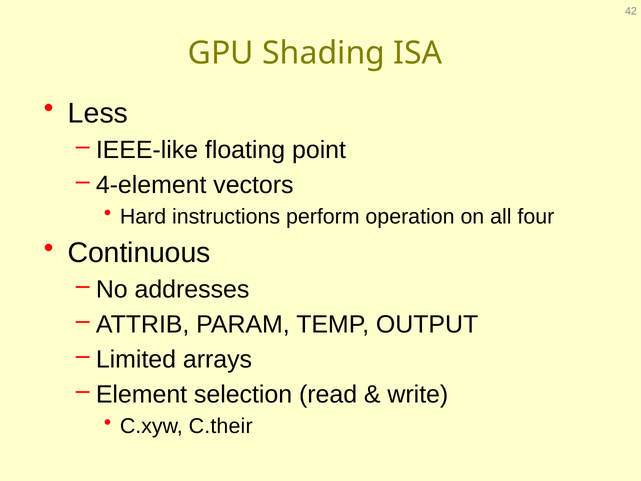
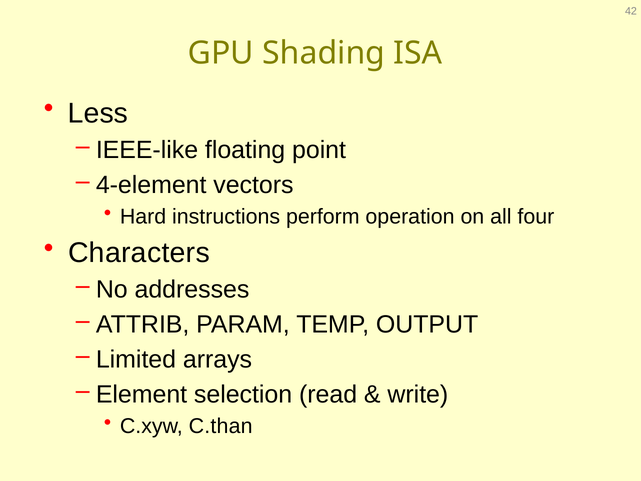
Continuous: Continuous -> Characters
C.their: C.their -> C.than
